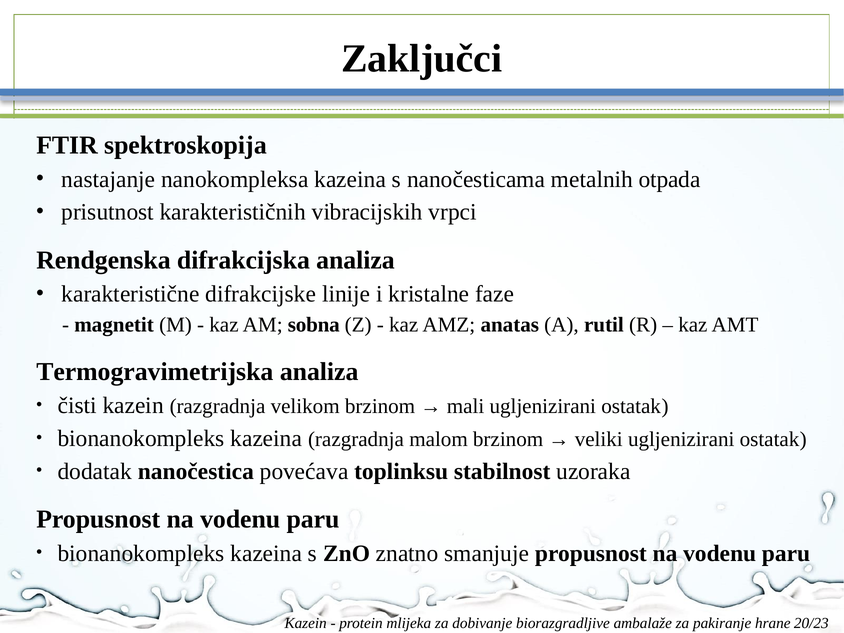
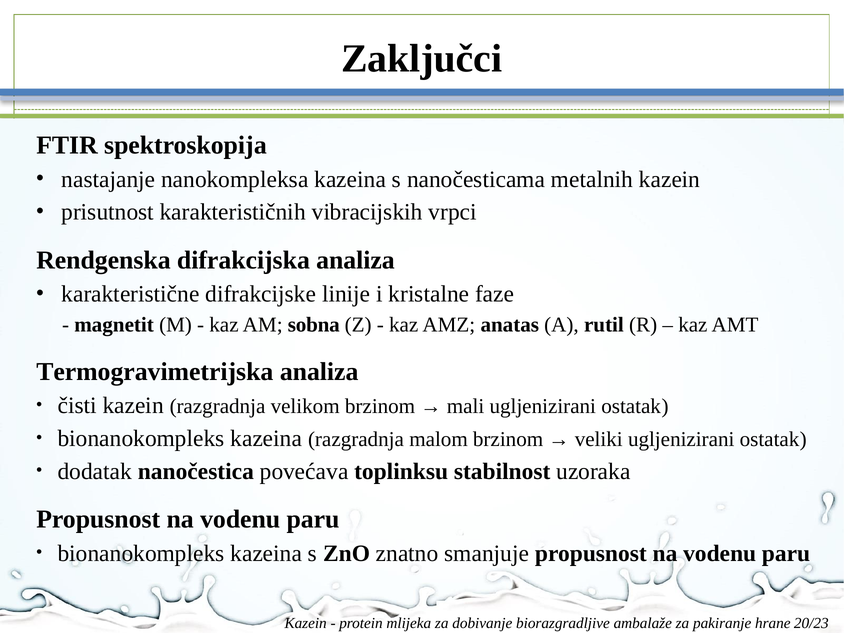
metalnih otpada: otpada -> kazein
